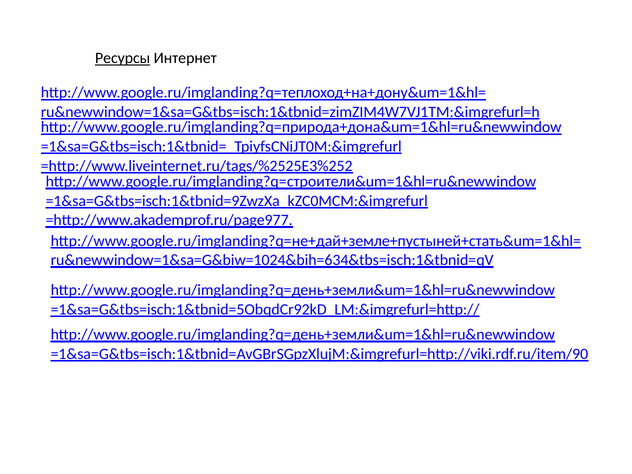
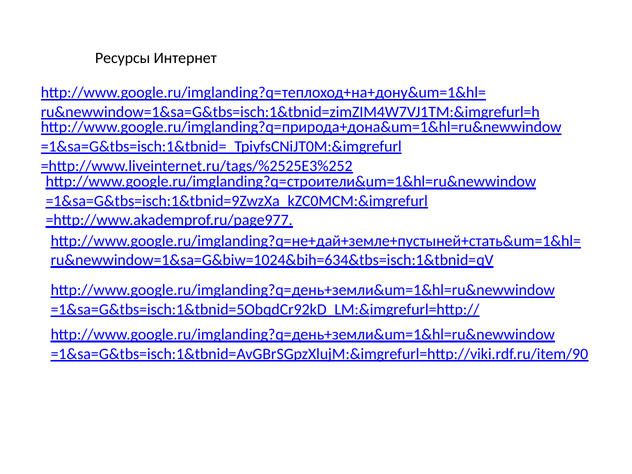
Ресурсы underline: present -> none
